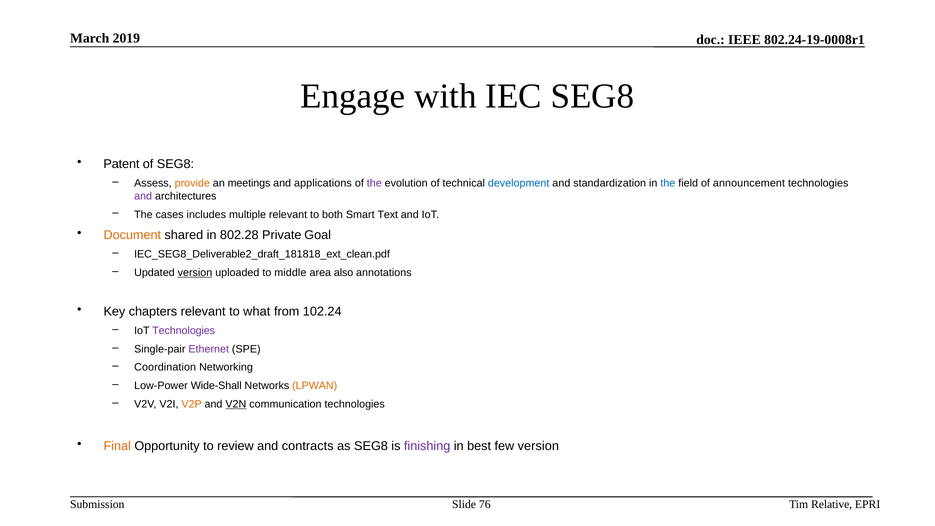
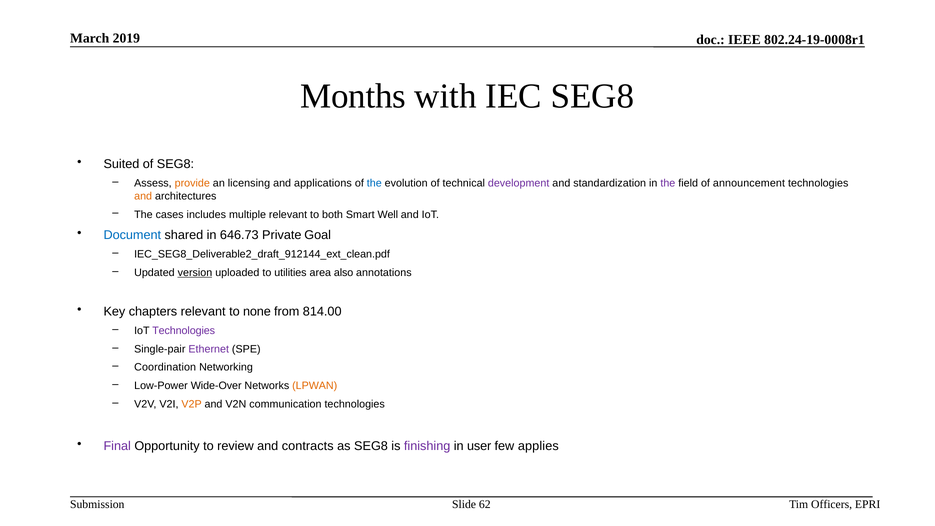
Engage: Engage -> Months
Patent: Patent -> Suited
meetings: meetings -> licensing
the at (374, 183) colour: purple -> blue
development colour: blue -> purple
the at (668, 183) colour: blue -> purple
and at (143, 196) colour: purple -> orange
Text: Text -> Well
Document colour: orange -> blue
802.28: 802.28 -> 646.73
IEC_SEG8_Deliverable2_draft_181818_ext_clean.pdf: IEC_SEG8_Deliverable2_draft_181818_ext_clean.pdf -> IEC_SEG8_Deliverable2_draft_912144_ext_clean.pdf
middle: middle -> utilities
what: what -> none
102.24: 102.24 -> 814.00
Wide-Shall: Wide-Shall -> Wide-Over
V2N underline: present -> none
Final colour: orange -> purple
best: best -> user
few version: version -> applies
76: 76 -> 62
Relative: Relative -> Officers
